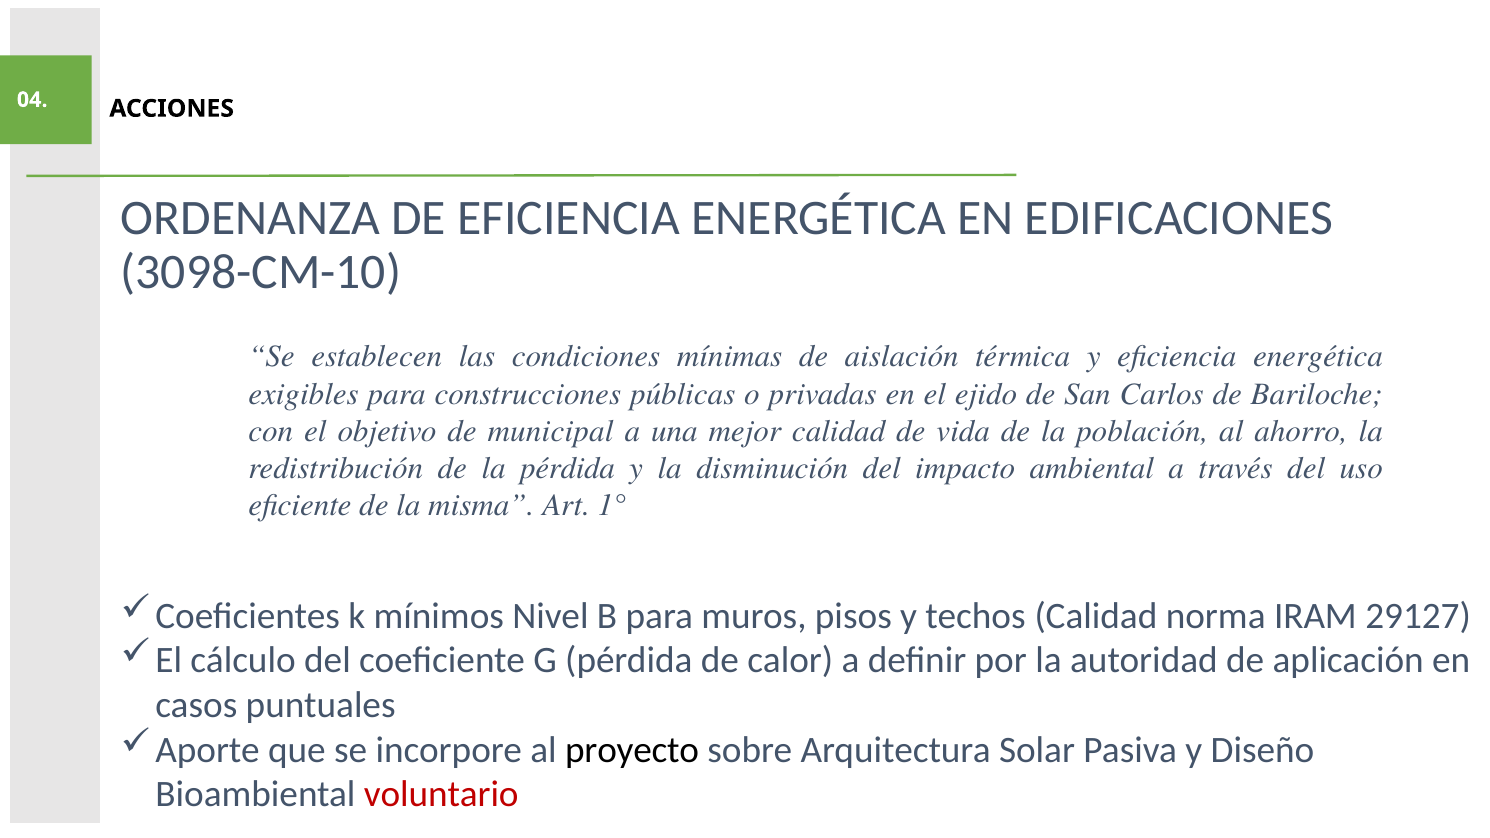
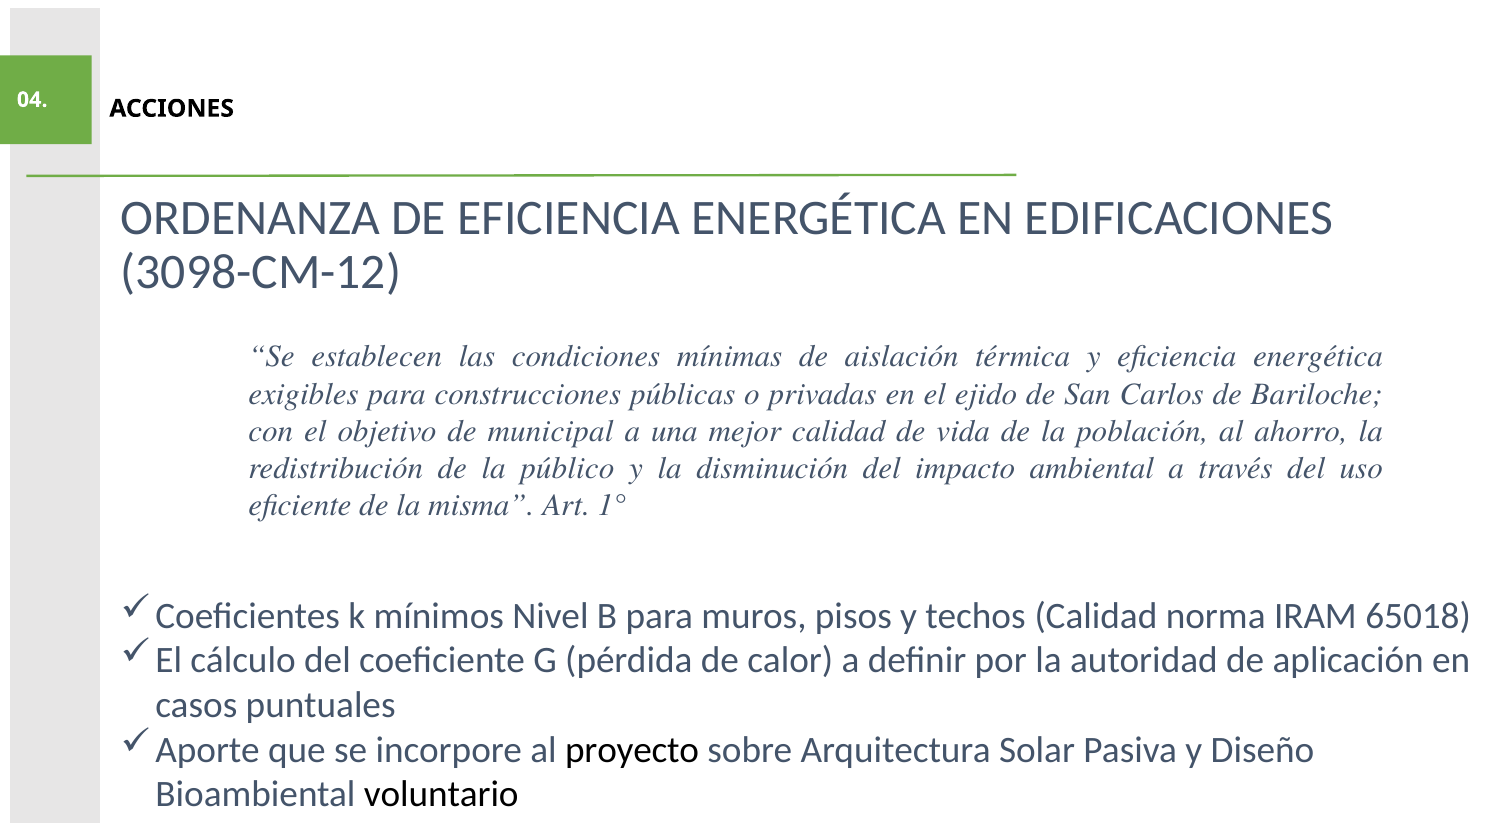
3098-CM-10: 3098-CM-10 -> 3098-CM-12
la pérdida: pérdida -> público
29127: 29127 -> 65018
voluntario colour: red -> black
